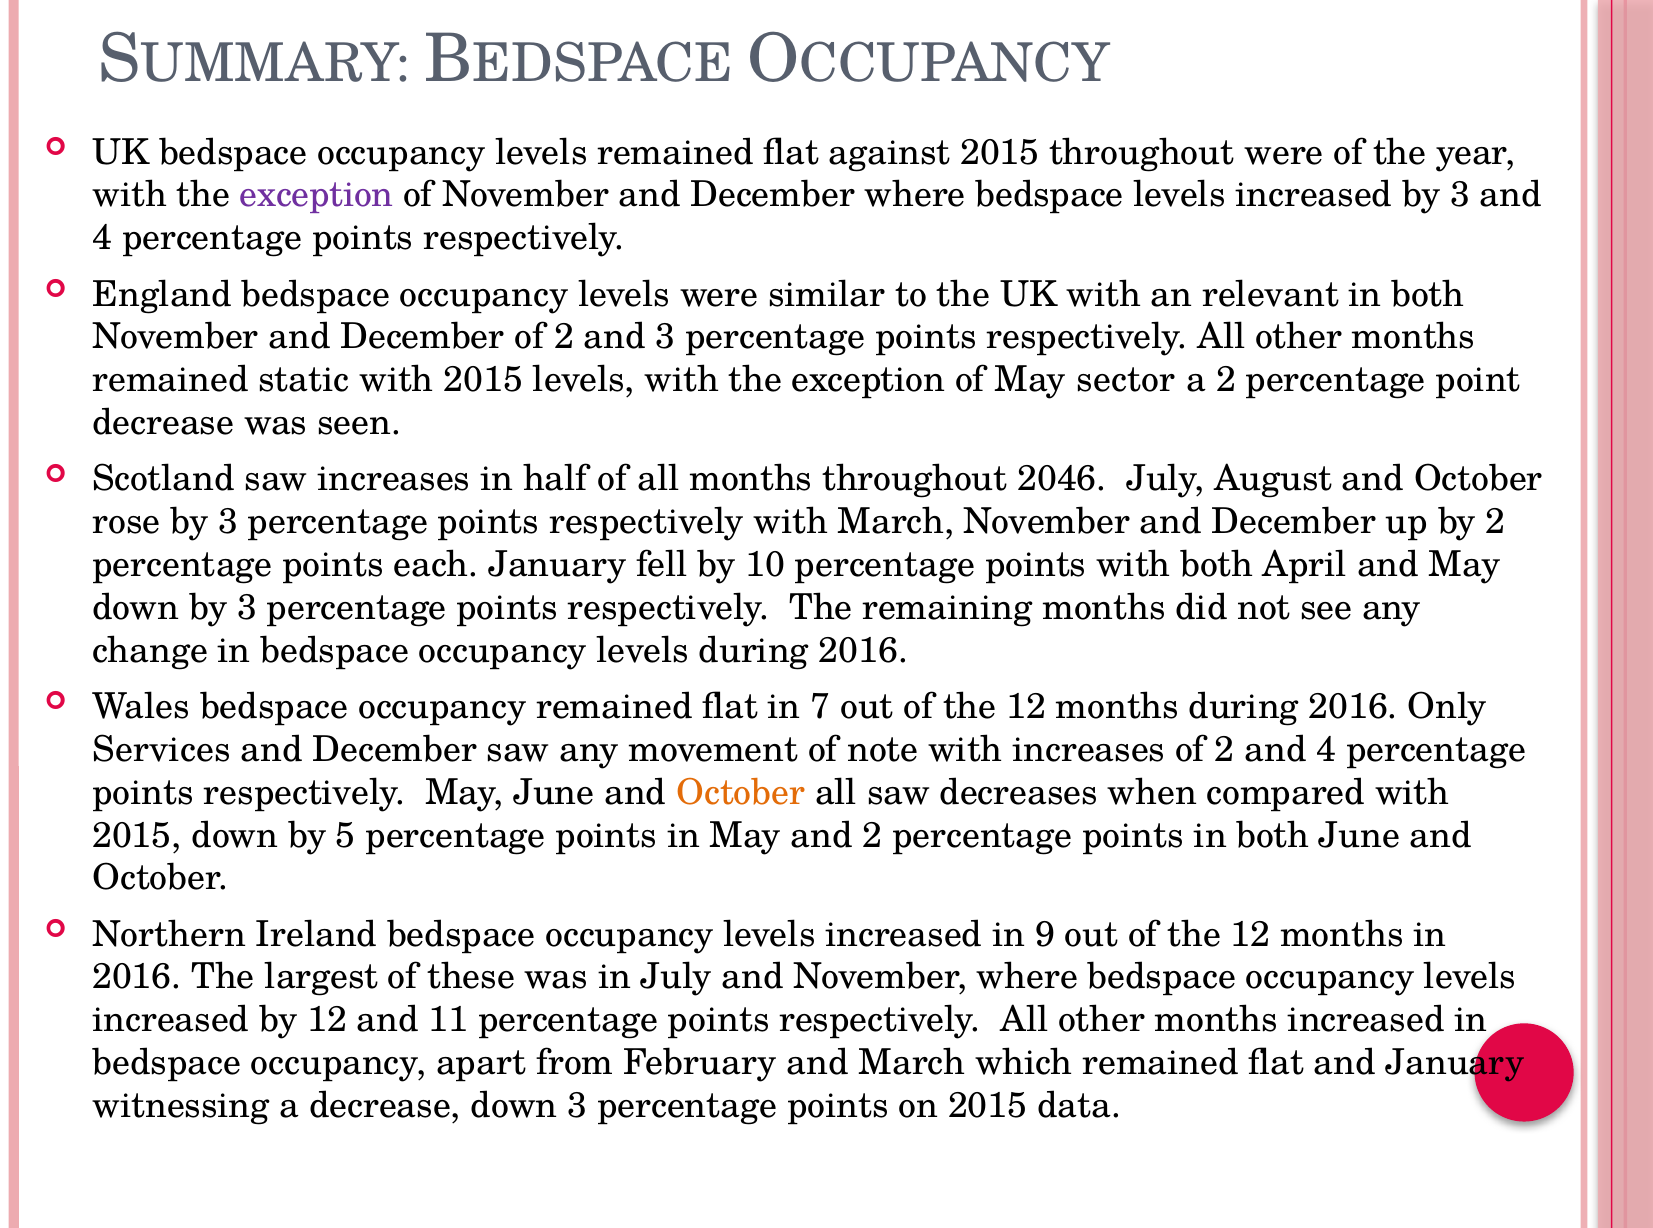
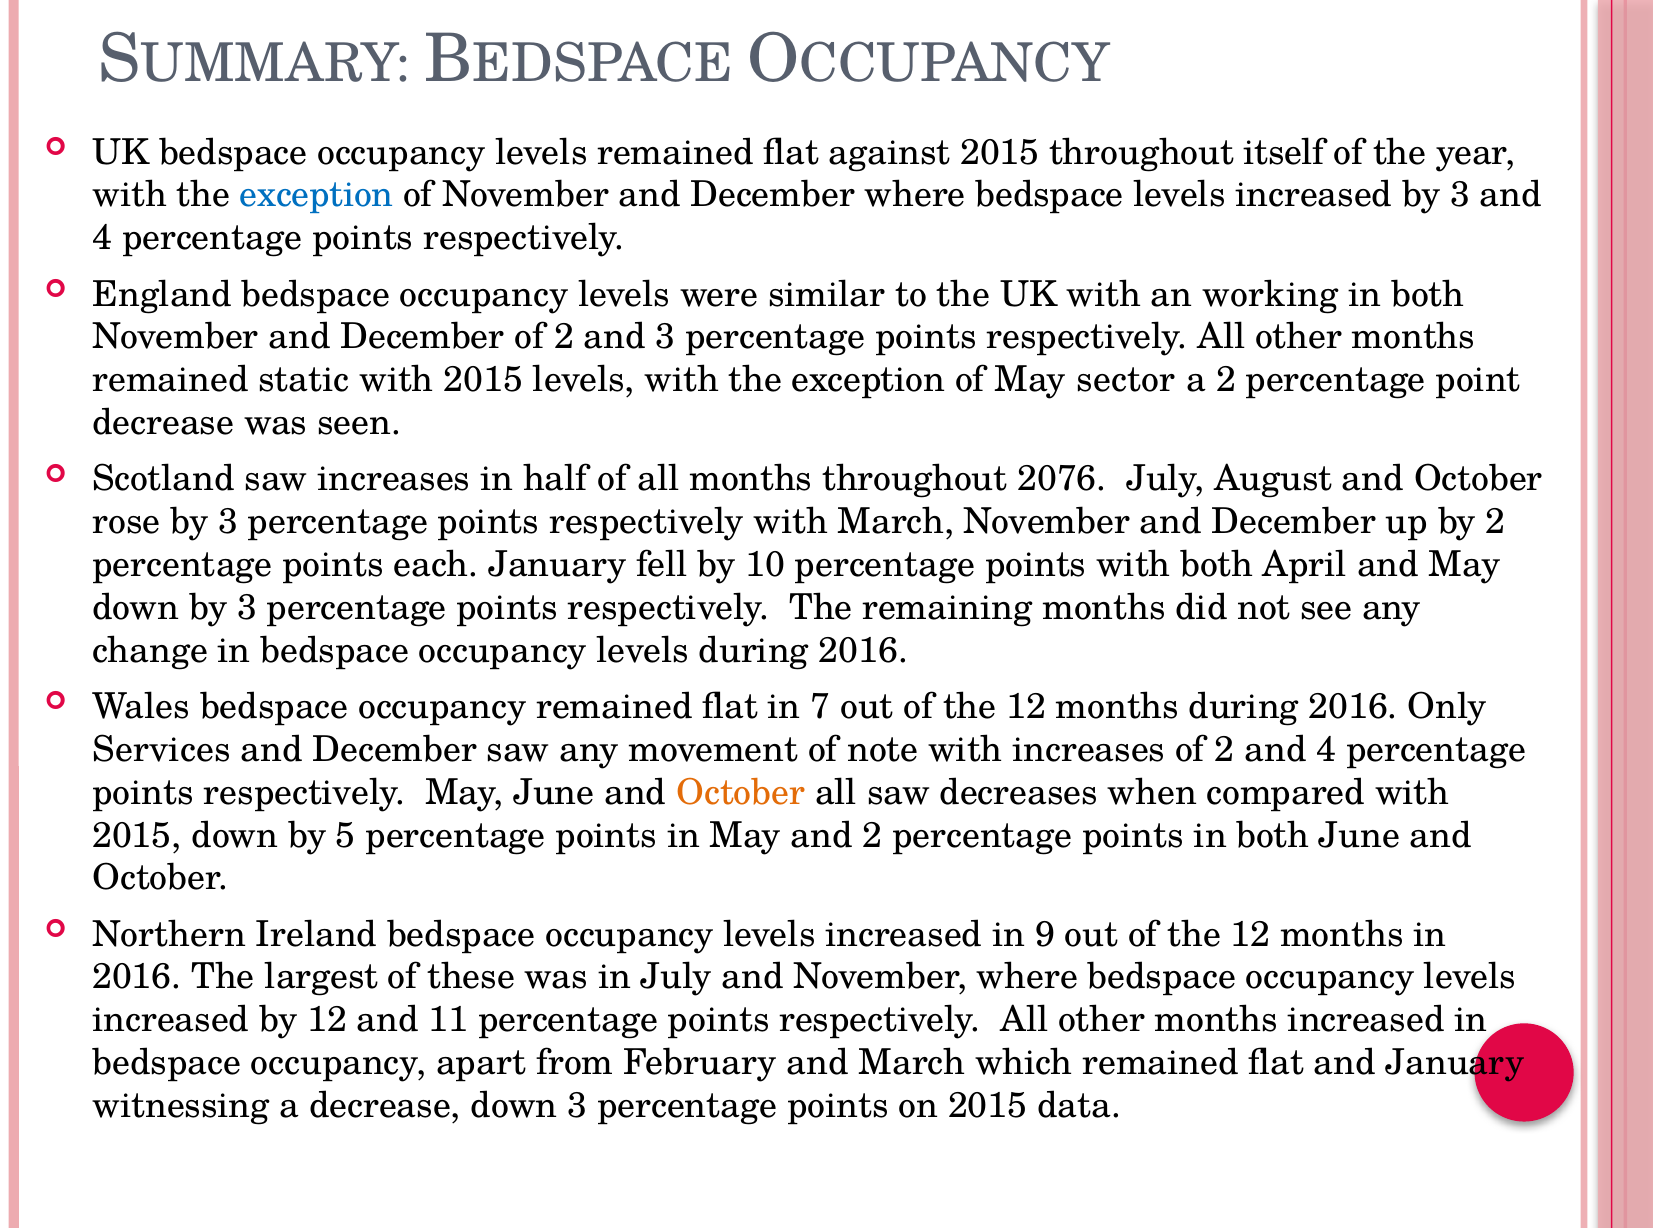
throughout were: were -> itself
exception at (317, 195) colour: purple -> blue
relevant: relevant -> working
2046: 2046 -> 2076
